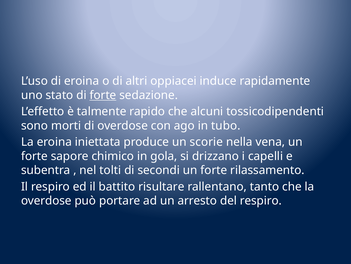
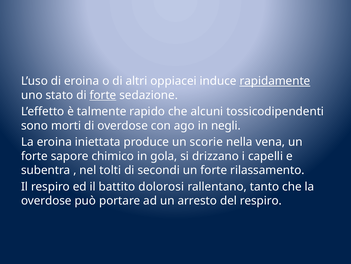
rapidamente underline: none -> present
tubo: tubo -> negli
risultare: risultare -> dolorosi
